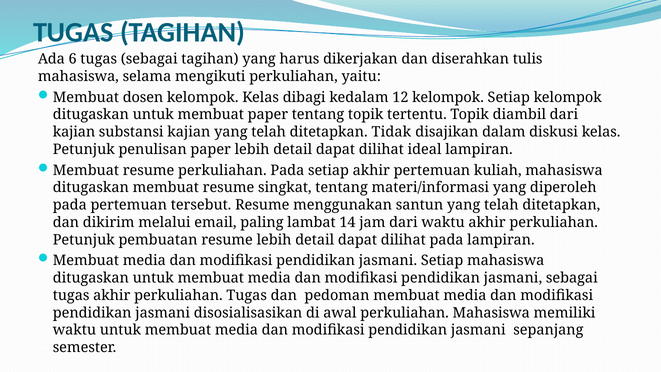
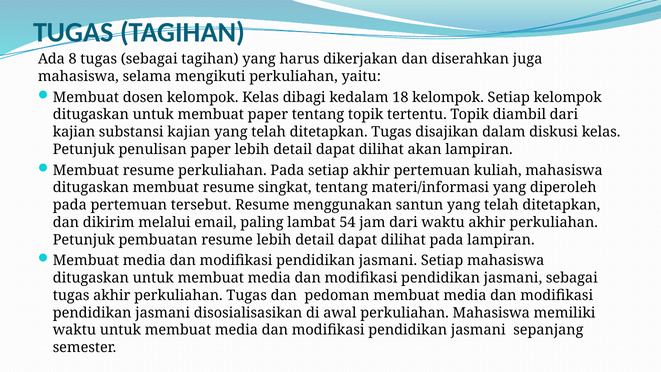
6: 6 -> 8
tulis: tulis -> juga
12: 12 -> 18
ditetapkan Tidak: Tidak -> Tugas
ideal: ideal -> akan
14: 14 -> 54
